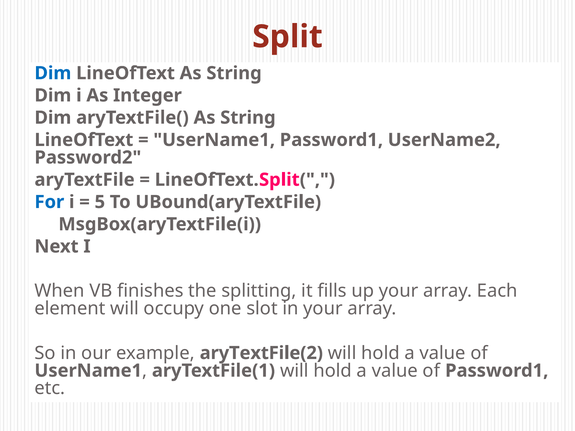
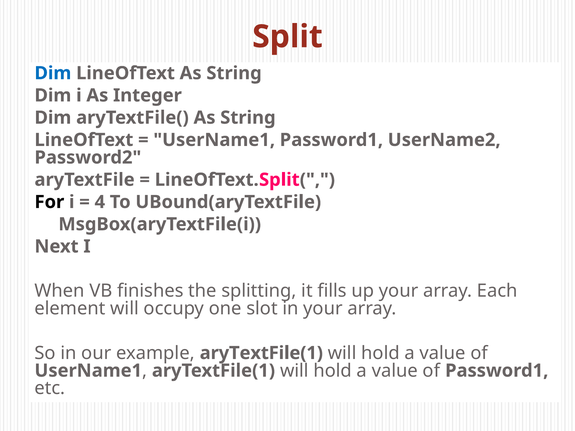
For colour: blue -> black
5: 5 -> 4
example aryTextFile(2: aryTextFile(2 -> aryTextFile(1
